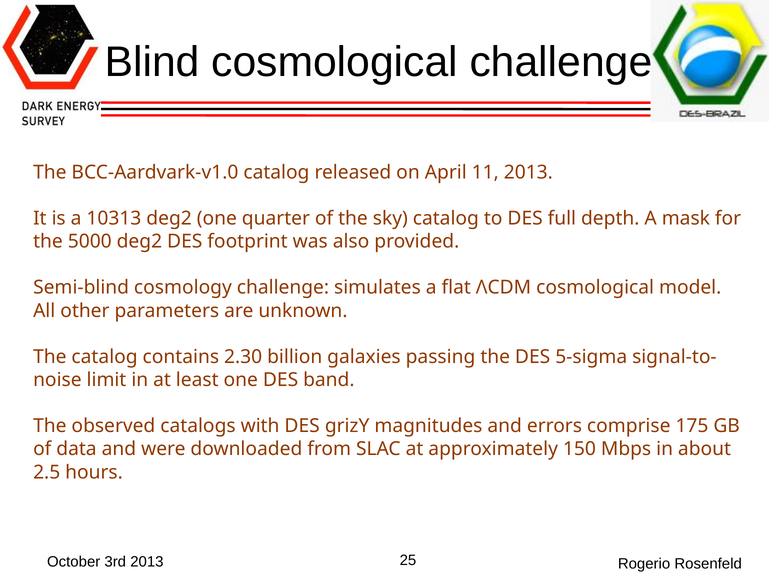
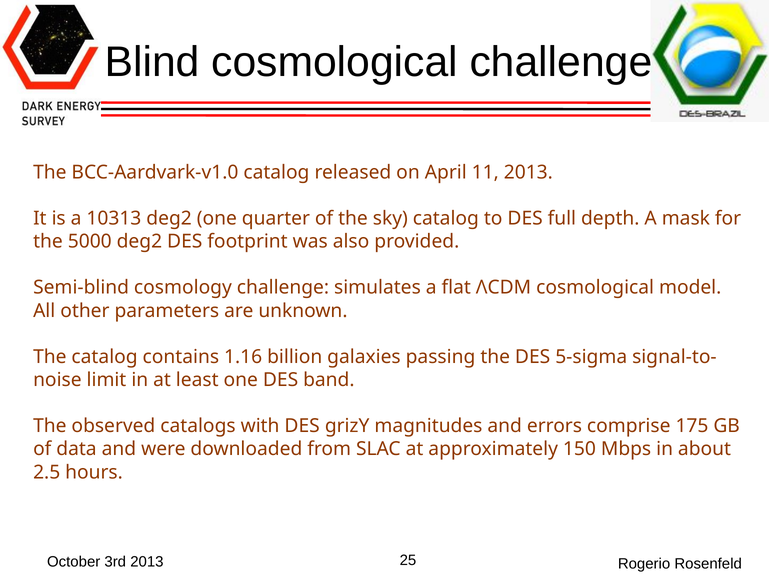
2.30: 2.30 -> 1.16
